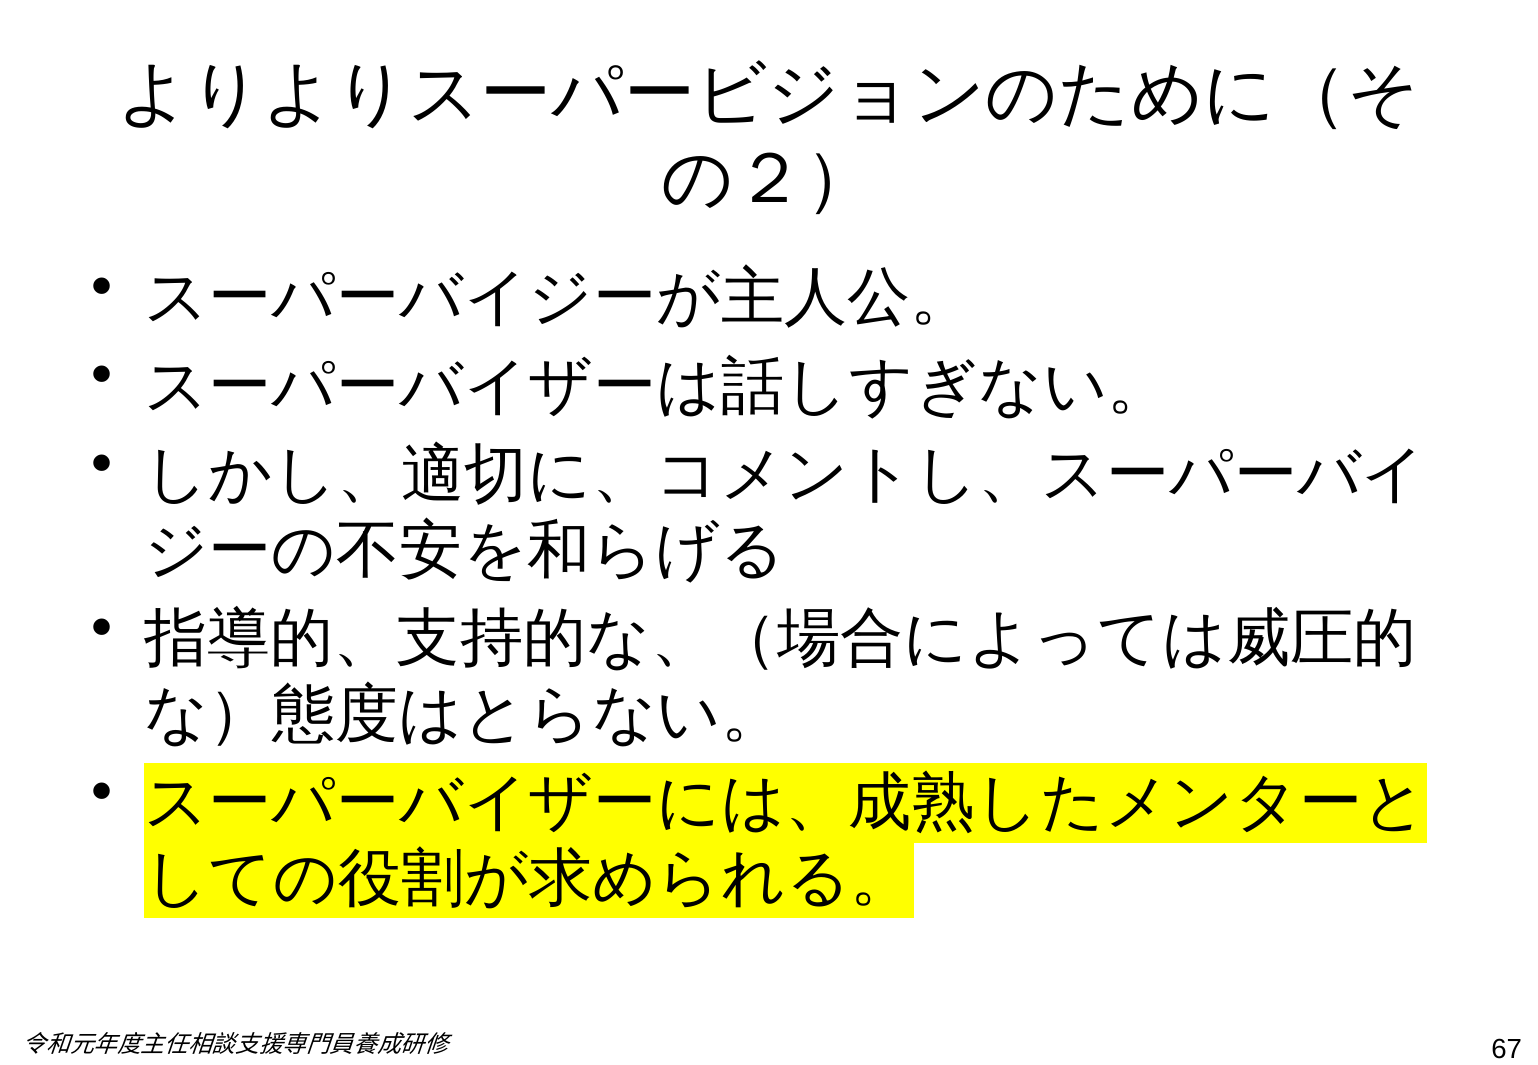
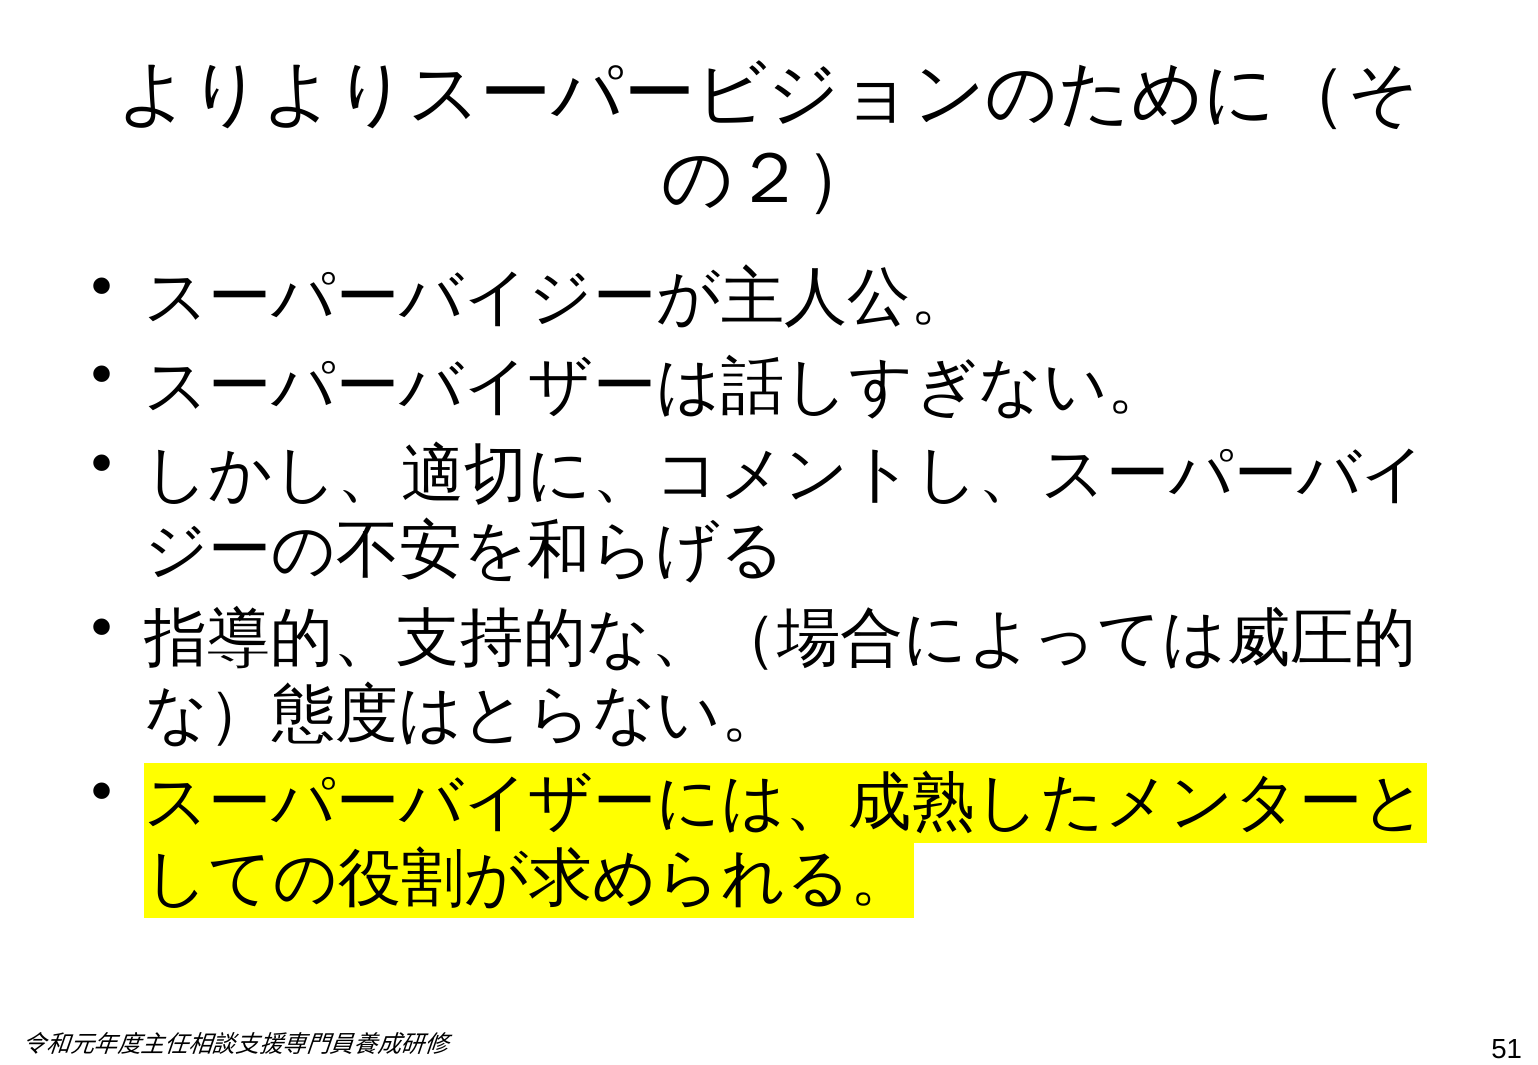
67: 67 -> 51
